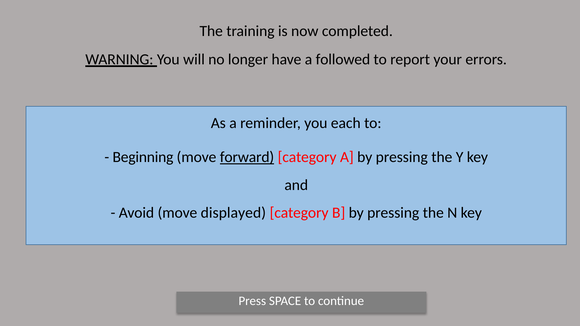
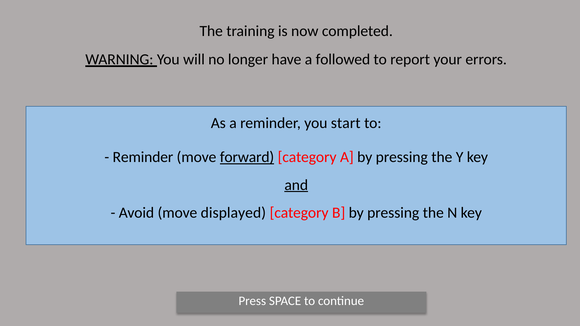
each: each -> start
Beginning at (143, 157): Beginning -> Reminder
and underline: none -> present
